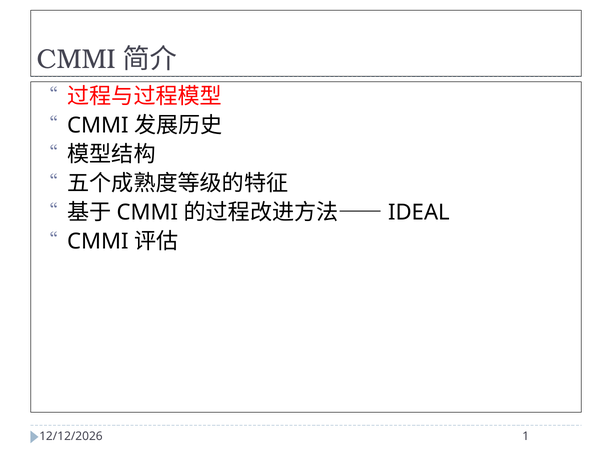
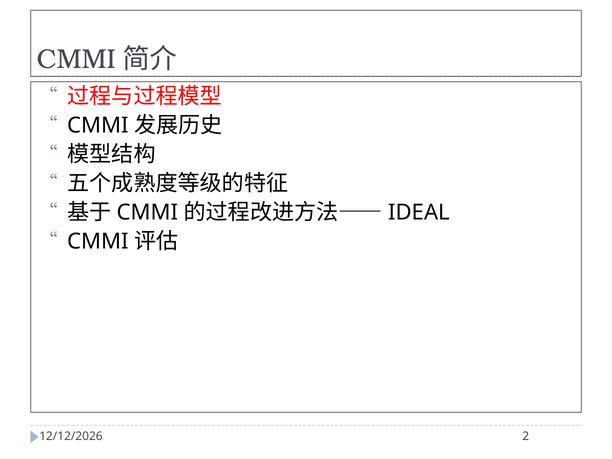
1: 1 -> 2
